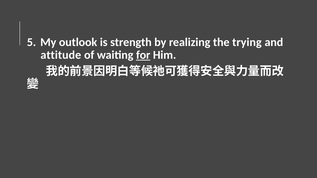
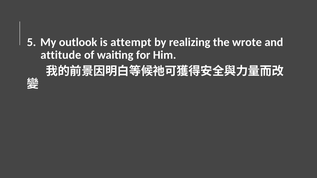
strength: strength -> attempt
trying: trying -> wrote
for underline: present -> none
